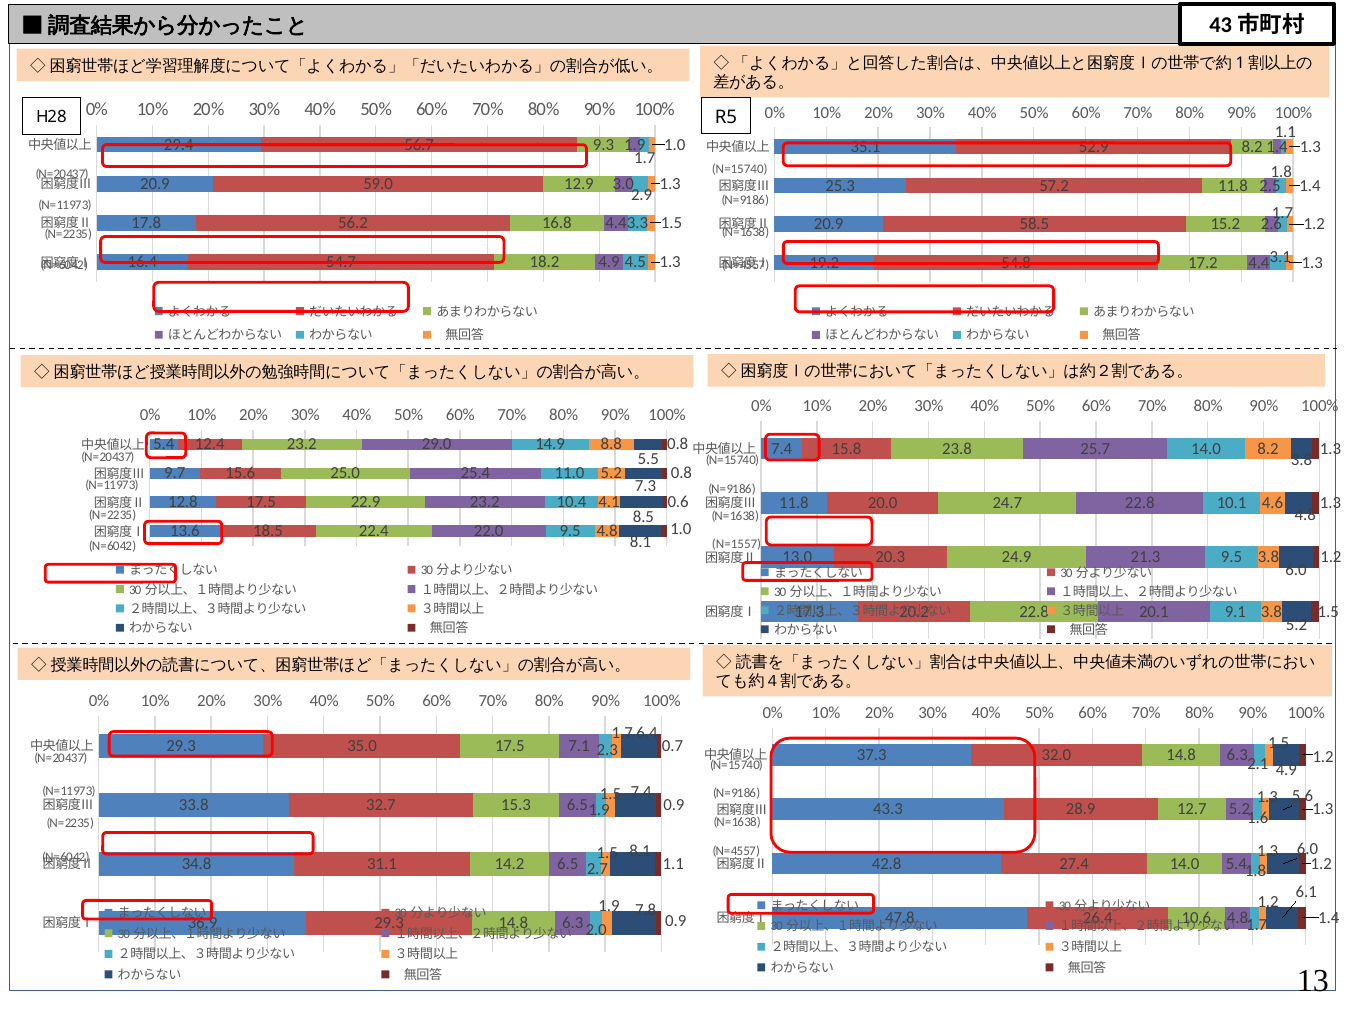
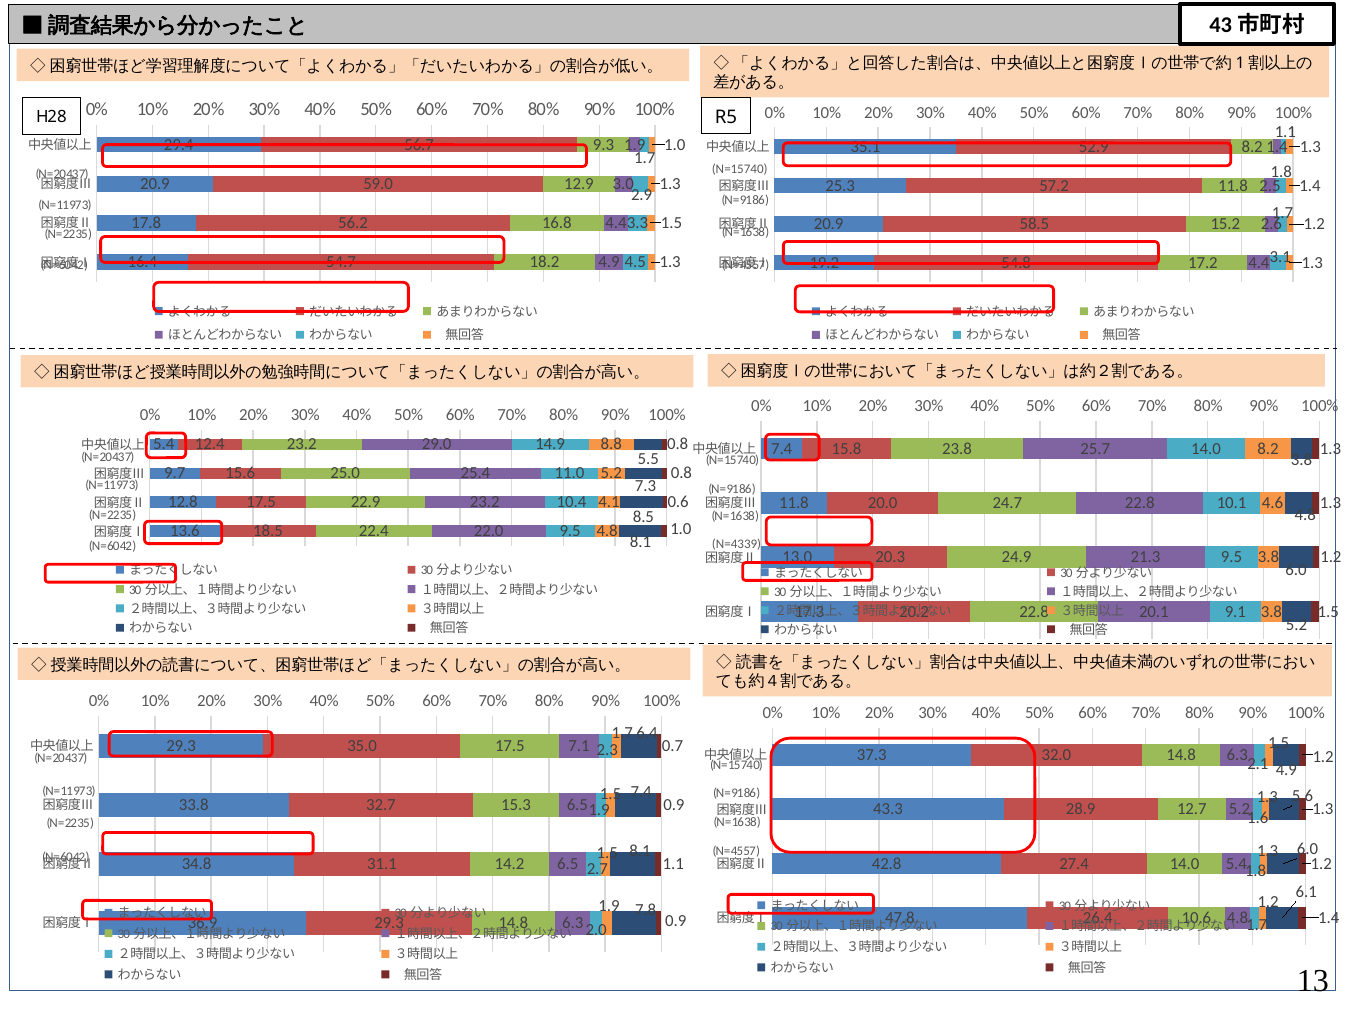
N=1557: N=1557 -> N=4339
